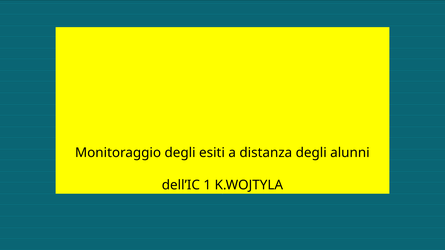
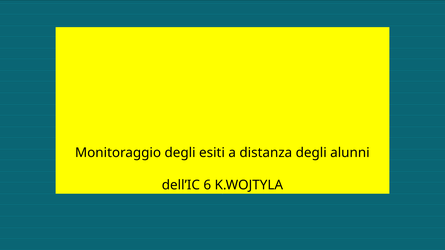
1: 1 -> 6
